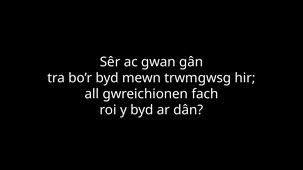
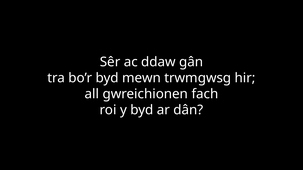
gwan: gwan -> ddaw
